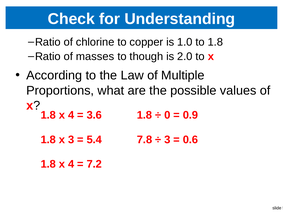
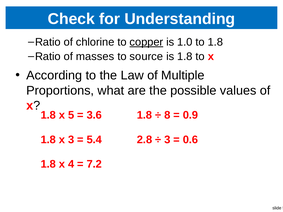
copper underline: none -> present
though: though -> source
is 2.0: 2.0 -> 1.8
4 at (71, 115): 4 -> 5
0: 0 -> 8
7.8: 7.8 -> 2.8
